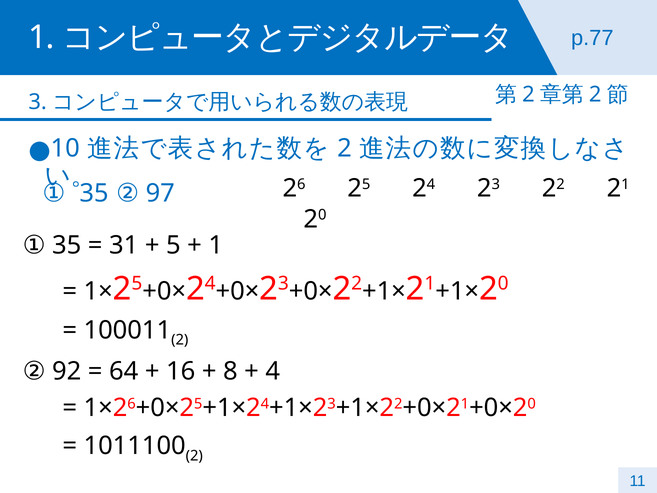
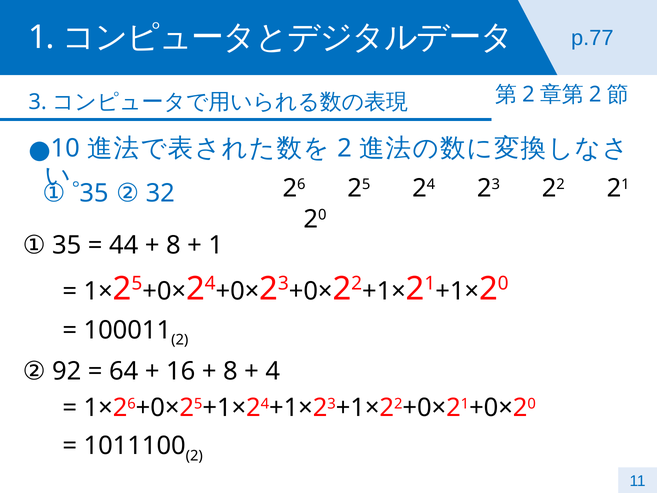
97: 97 -> 32
31: 31 -> 44
5 at (173, 245): 5 -> 8
